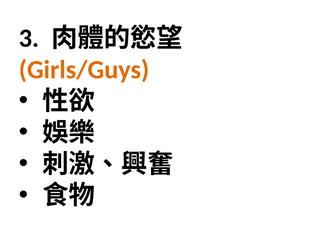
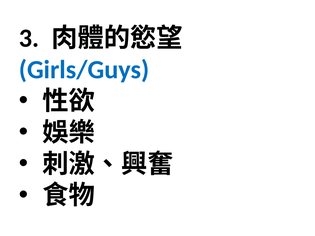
Girls/Guys colour: orange -> blue
